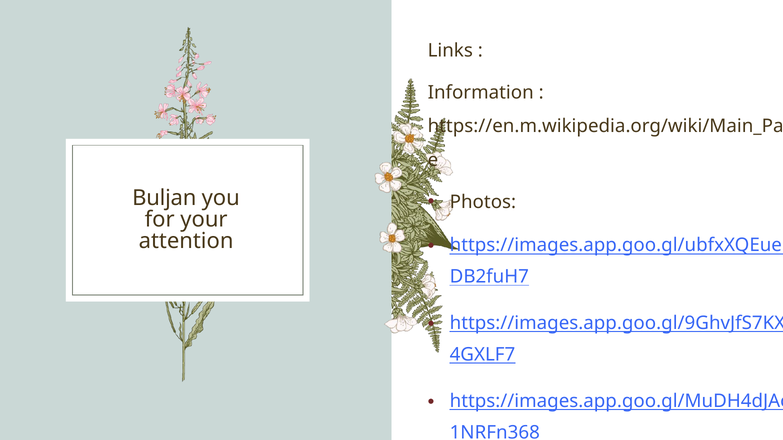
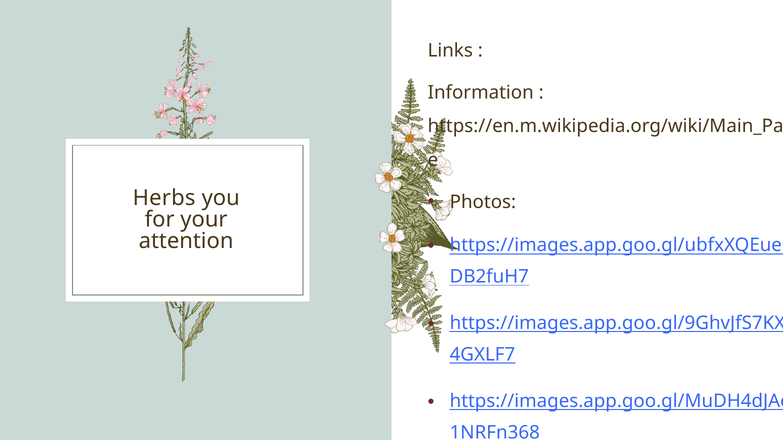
Buljan: Buljan -> Herbs
